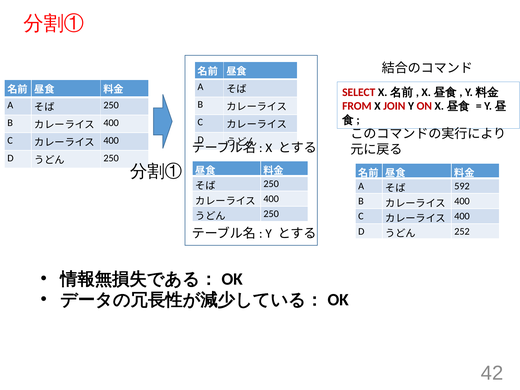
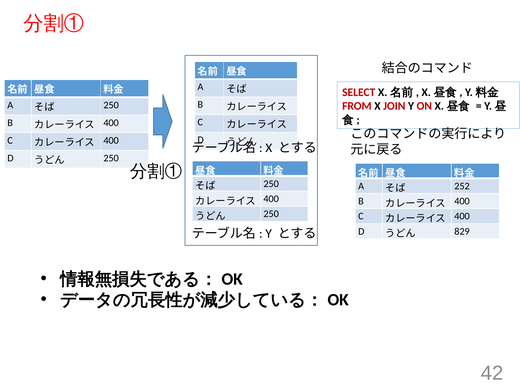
592: 592 -> 252
252: 252 -> 829
